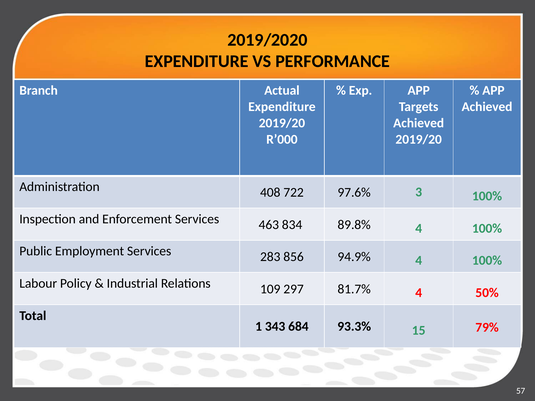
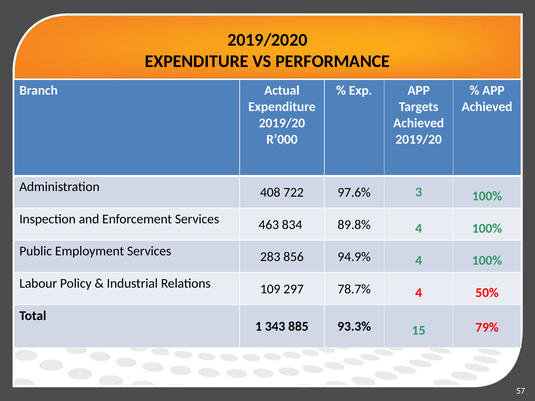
81.7%: 81.7% -> 78.7%
684: 684 -> 885
